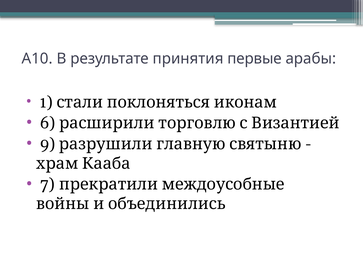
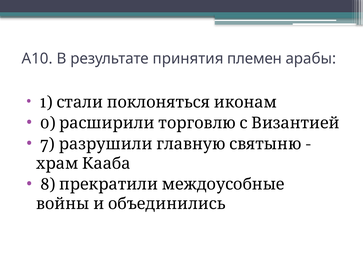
первые: первые -> племен
6: 6 -> 0
9: 9 -> 7
7: 7 -> 8
